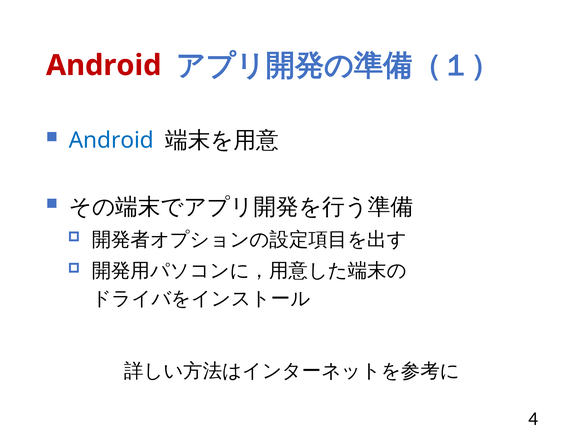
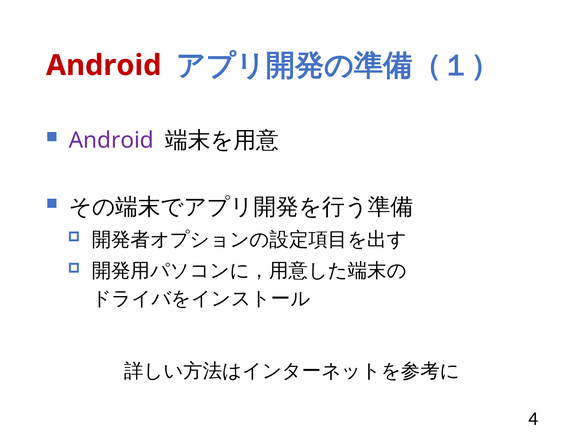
Android at (111, 140) colour: blue -> purple
